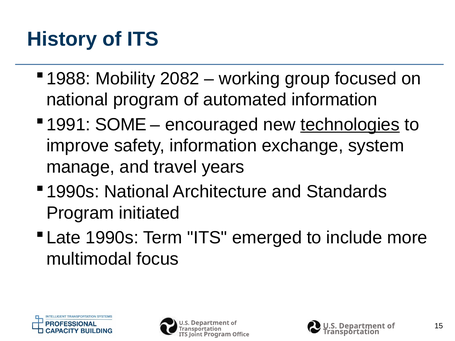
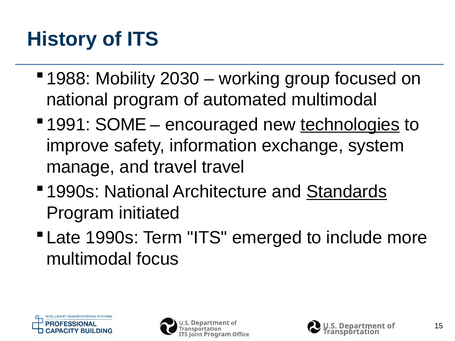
2082: 2082 -> 2030
automated information: information -> multimodal
travel years: years -> travel
Standards underline: none -> present
